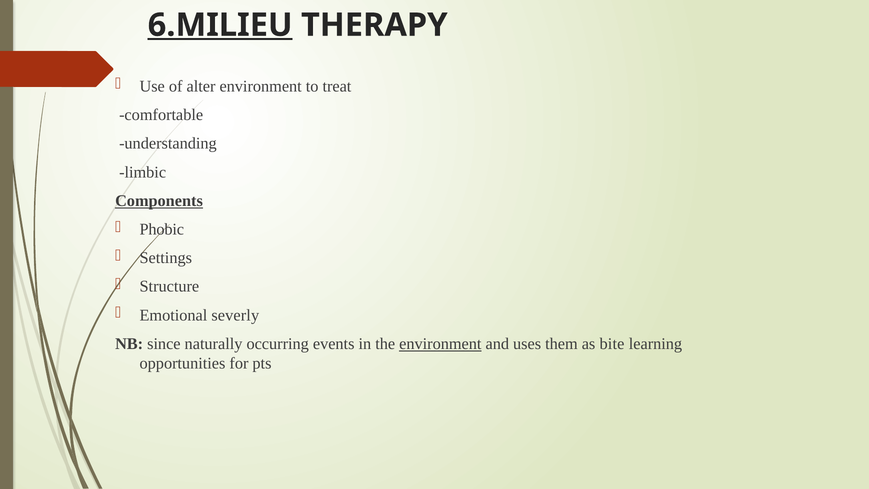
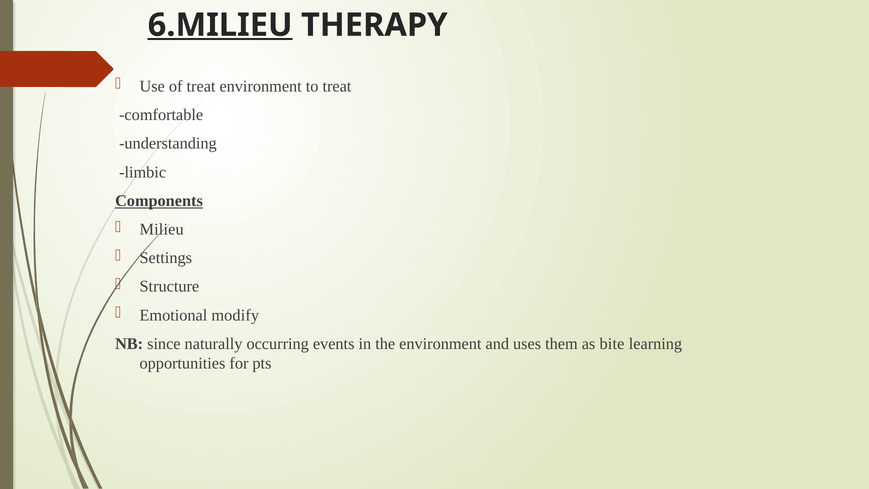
of alter: alter -> treat
Phobic: Phobic -> Milieu
severly: severly -> modify
environment at (440, 344) underline: present -> none
